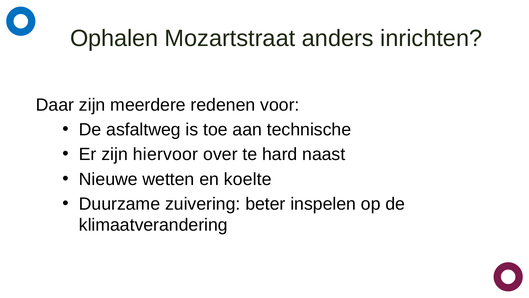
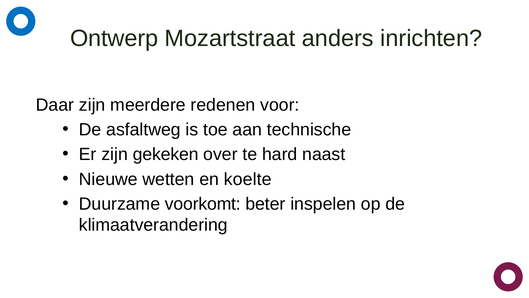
Ophalen: Ophalen -> Ontwerp
hiervoor: hiervoor -> gekeken
zuivering: zuivering -> voorkomt
